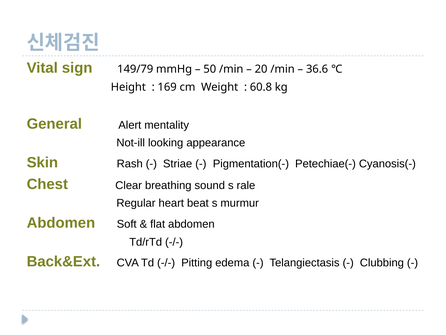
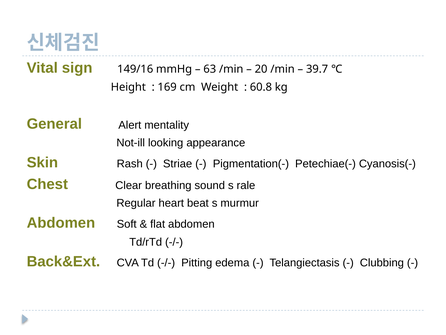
149/79: 149/79 -> 149/16
50: 50 -> 63
36.6: 36.6 -> 39.7
